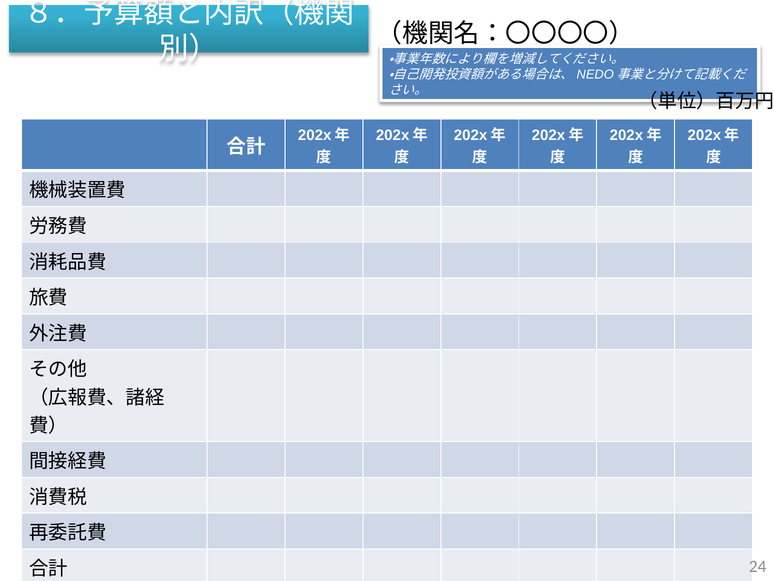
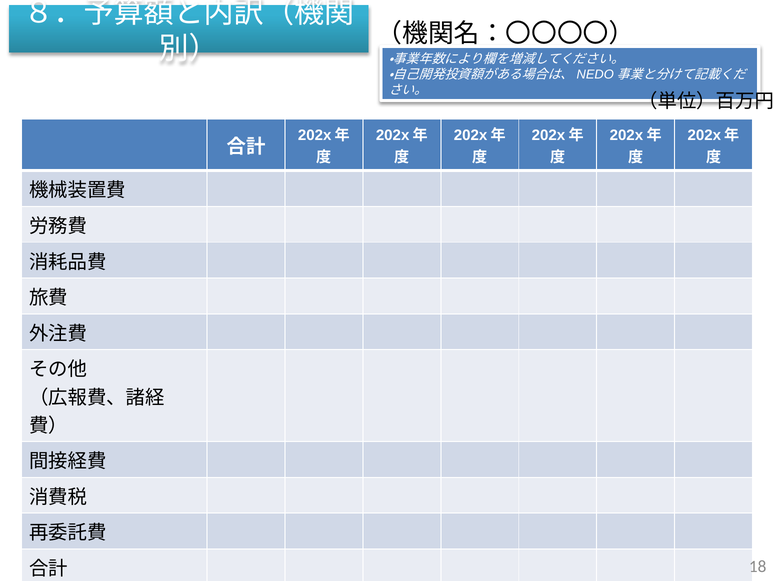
24: 24 -> 18
